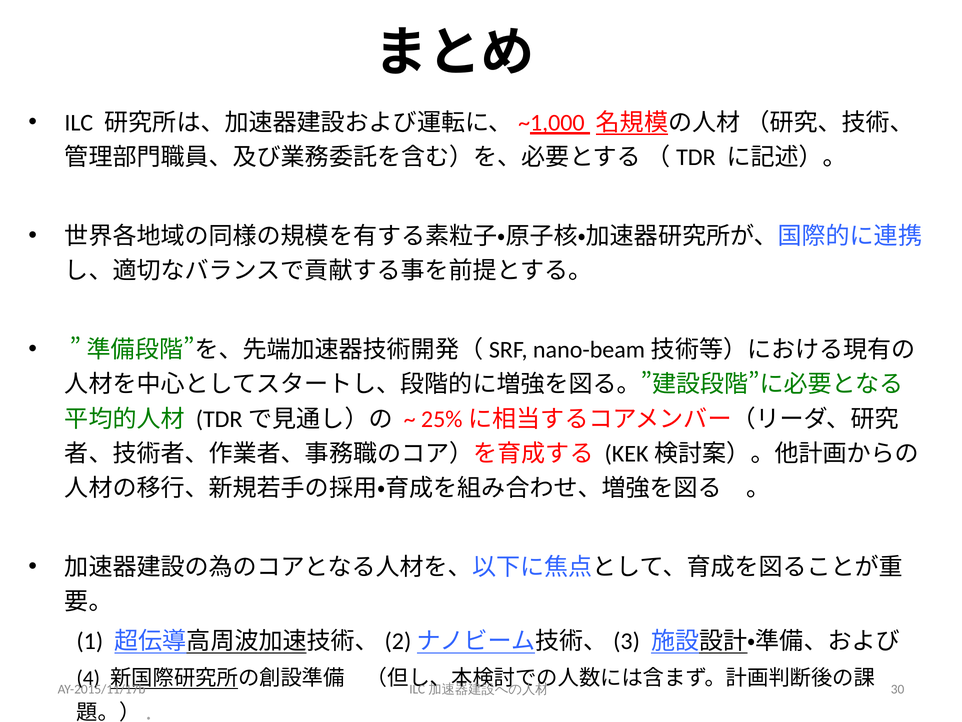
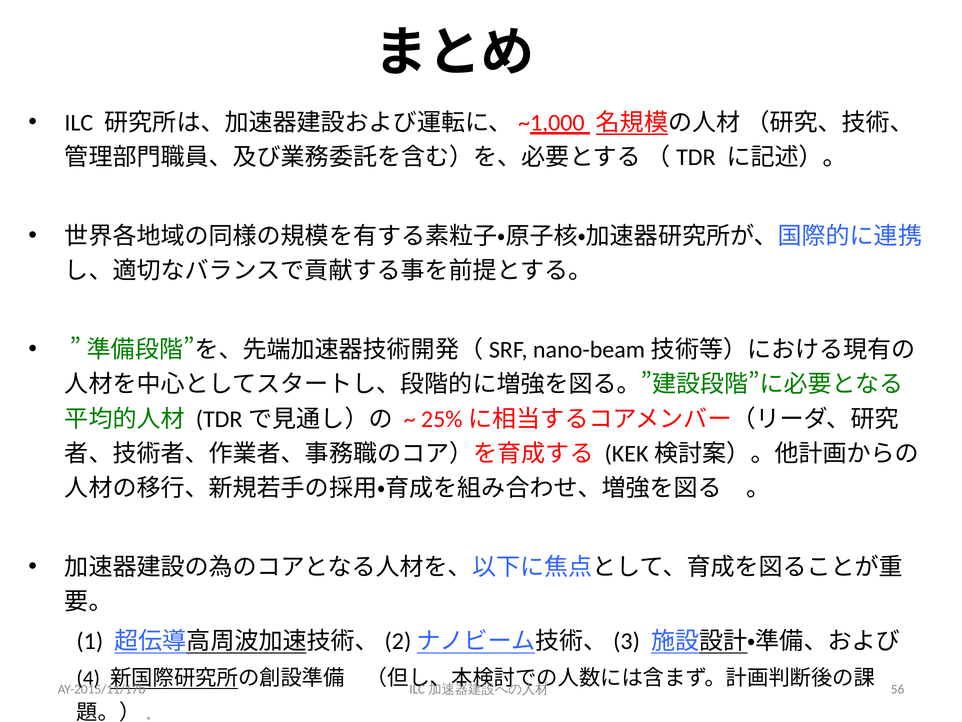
30: 30 -> 56
